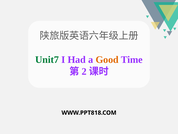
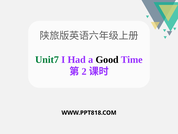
Good colour: orange -> black
